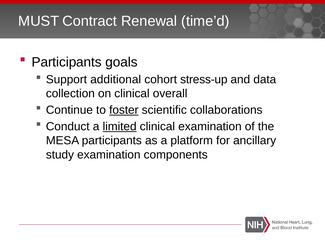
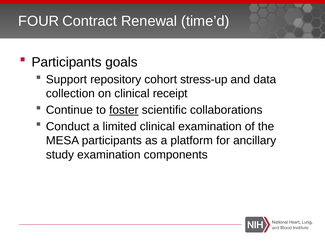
MUST: MUST -> FOUR
additional: additional -> repository
overall: overall -> receipt
limited underline: present -> none
